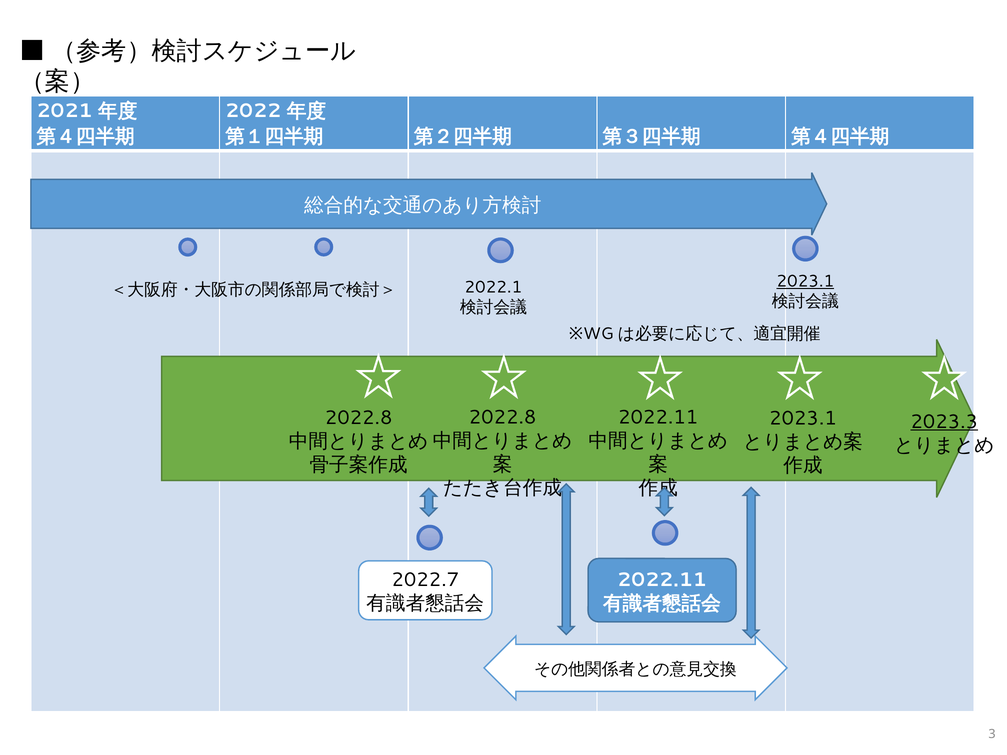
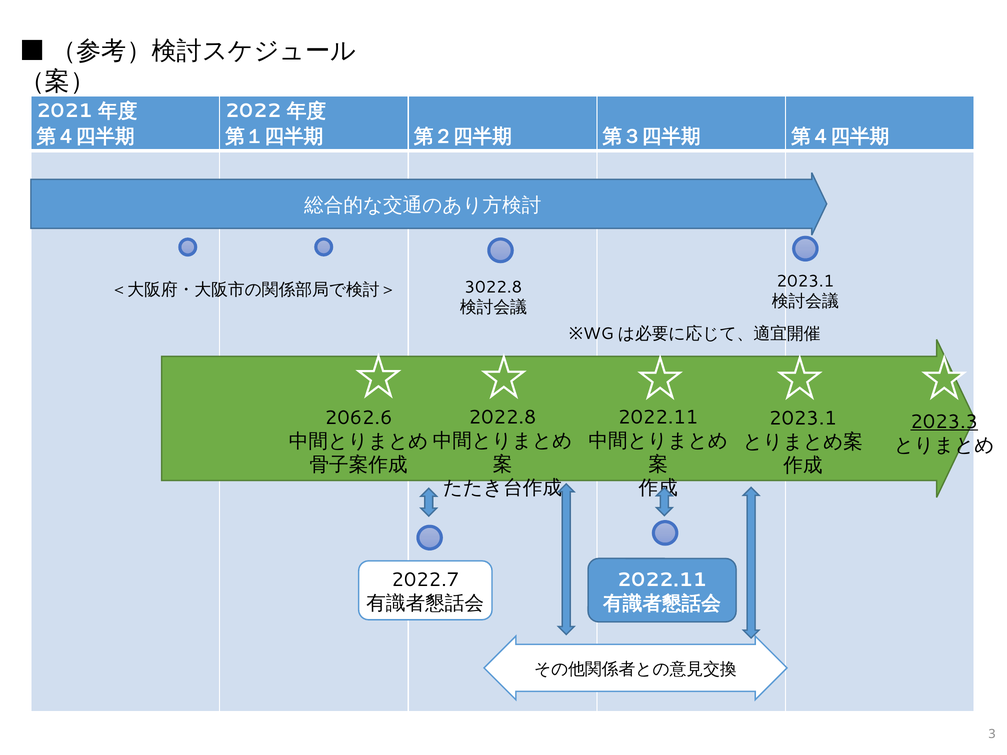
2023.1 at (805, 281) underline: present -> none
2022.1: 2022.1 -> 3022.8
2022.8 at (359, 418): 2022.8 -> 2062.6
